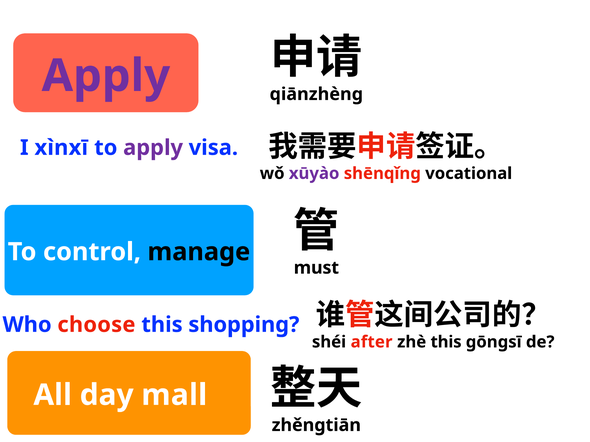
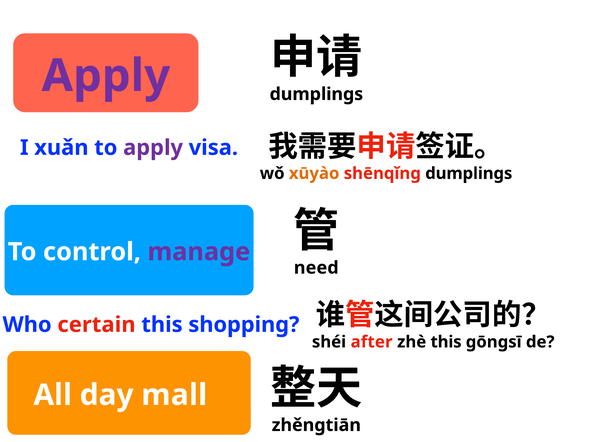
qiānzhèng at (316, 94): qiānzhèng -> dumplings
xìnxī: xìnxī -> xuǎn
xūyào colour: purple -> orange
shēnqǐng vocational: vocational -> dumplings
manage colour: black -> purple
must: must -> need
choose: choose -> certain
